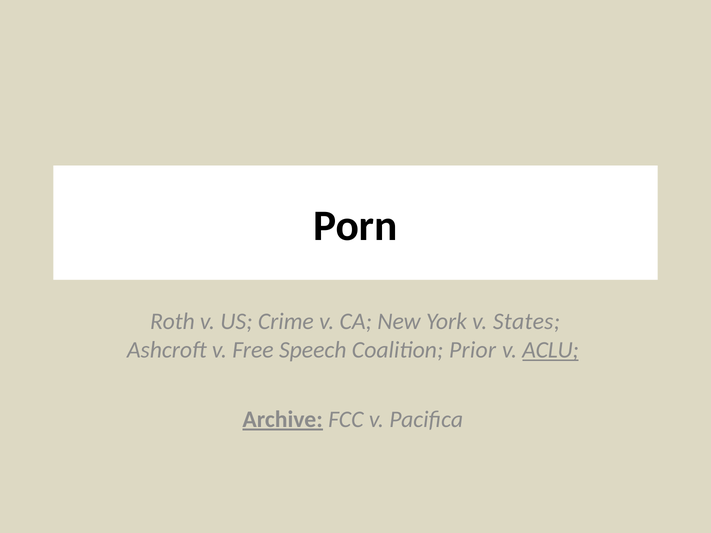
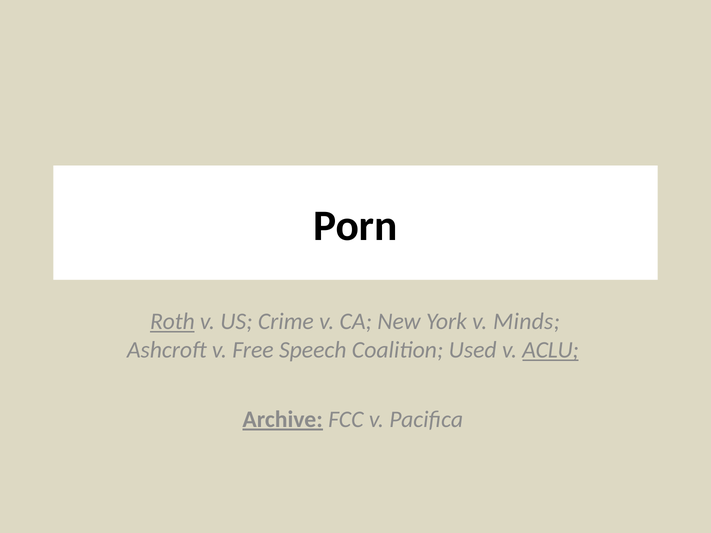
Roth underline: none -> present
States: States -> Minds
Prior: Prior -> Used
